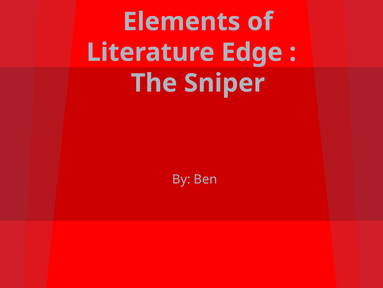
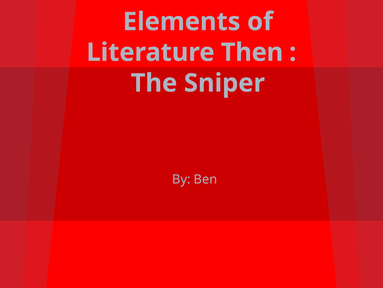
Edge: Edge -> Then
